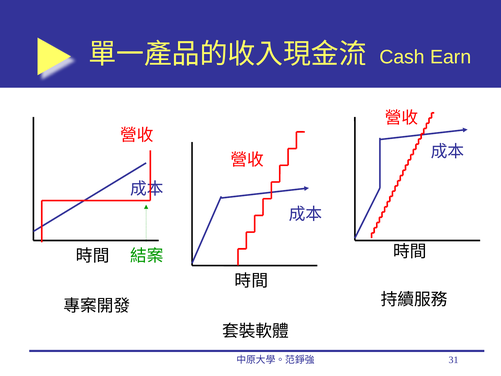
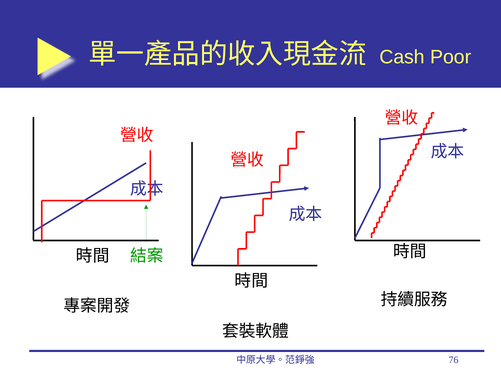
Earn: Earn -> Poor
31: 31 -> 76
